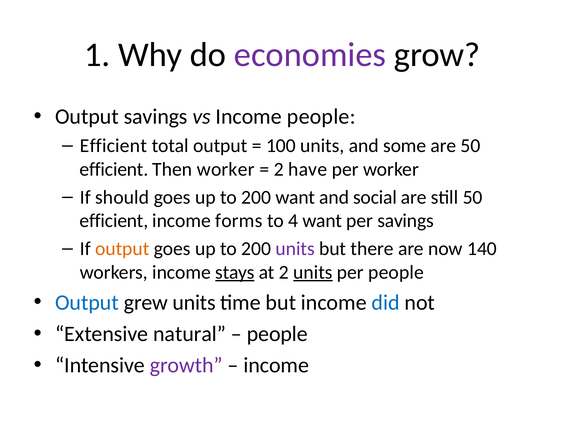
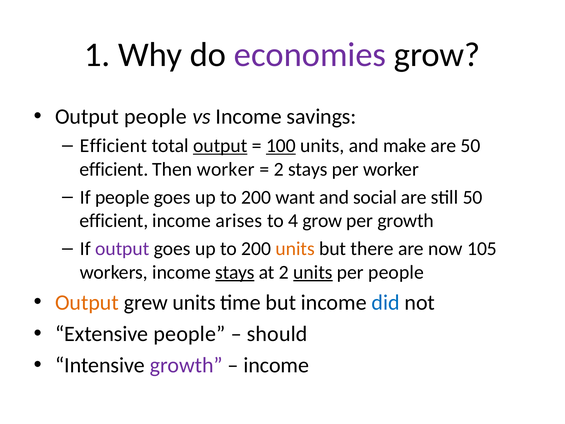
Output savings: savings -> people
Income people: people -> savings
output at (220, 146) underline: none -> present
100 underline: none -> present
some: some -> make
2 have: have -> stays
If should: should -> people
forms: forms -> arises
4 want: want -> grow
per savings: savings -> growth
output at (122, 249) colour: orange -> purple
units at (295, 249) colour: purple -> orange
140: 140 -> 105
Output at (87, 302) colour: blue -> orange
Extensive natural: natural -> people
people at (277, 334): people -> should
